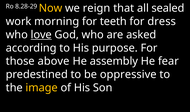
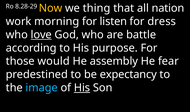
reign: reign -> thing
sealed: sealed -> nation
teeth: teeth -> listen
asked: asked -> battle
above: above -> would
oppressive: oppressive -> expectancy
image colour: yellow -> light blue
His at (82, 87) underline: none -> present
